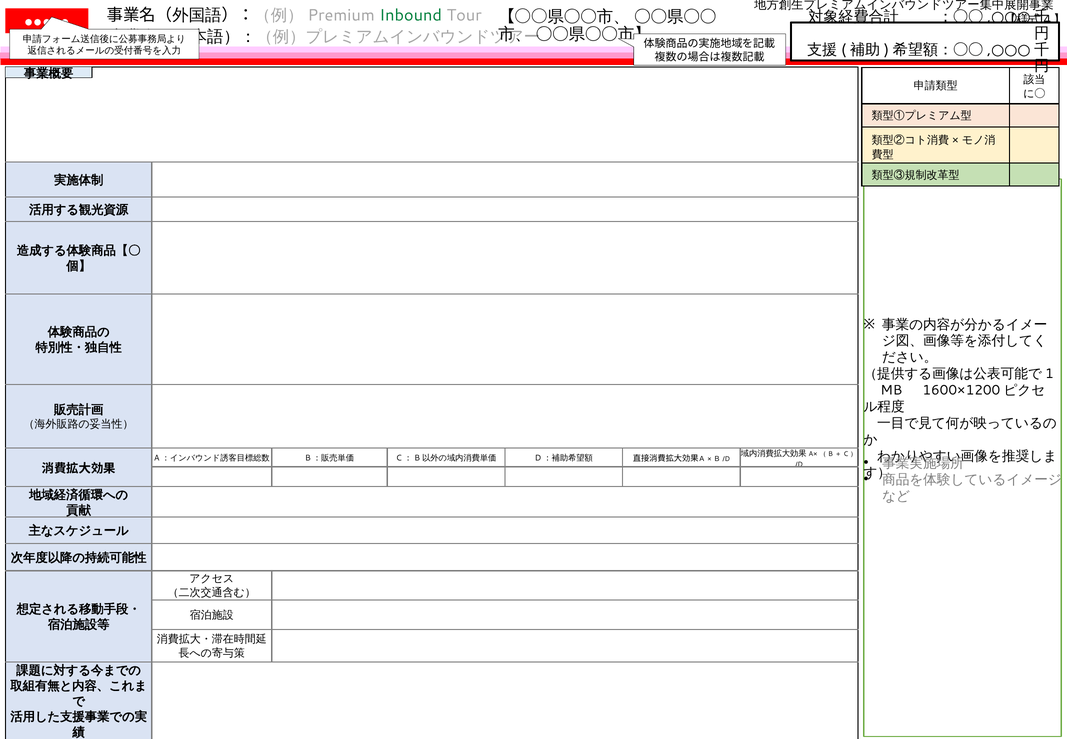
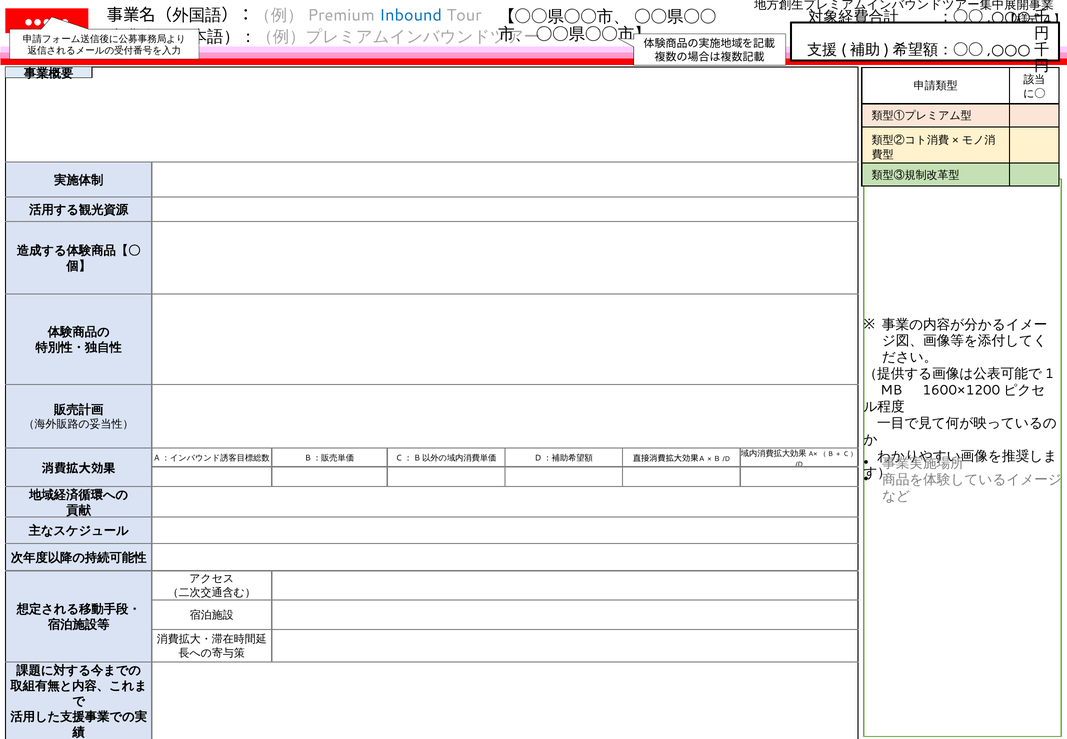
Inbound colour: green -> blue
